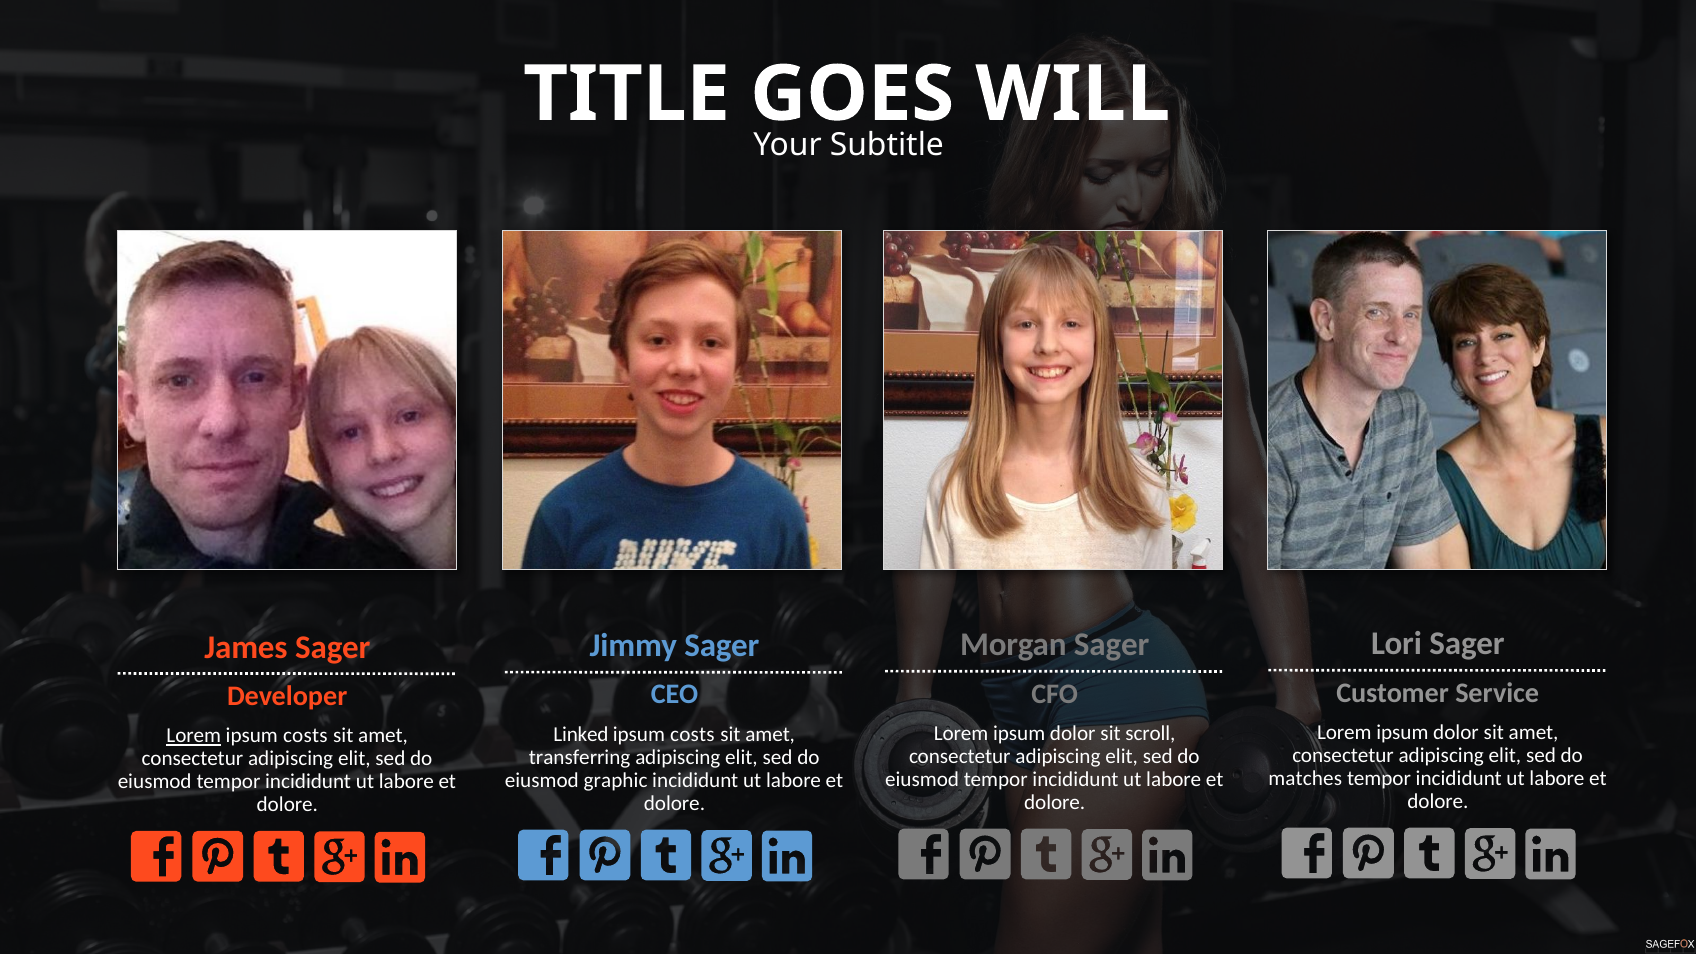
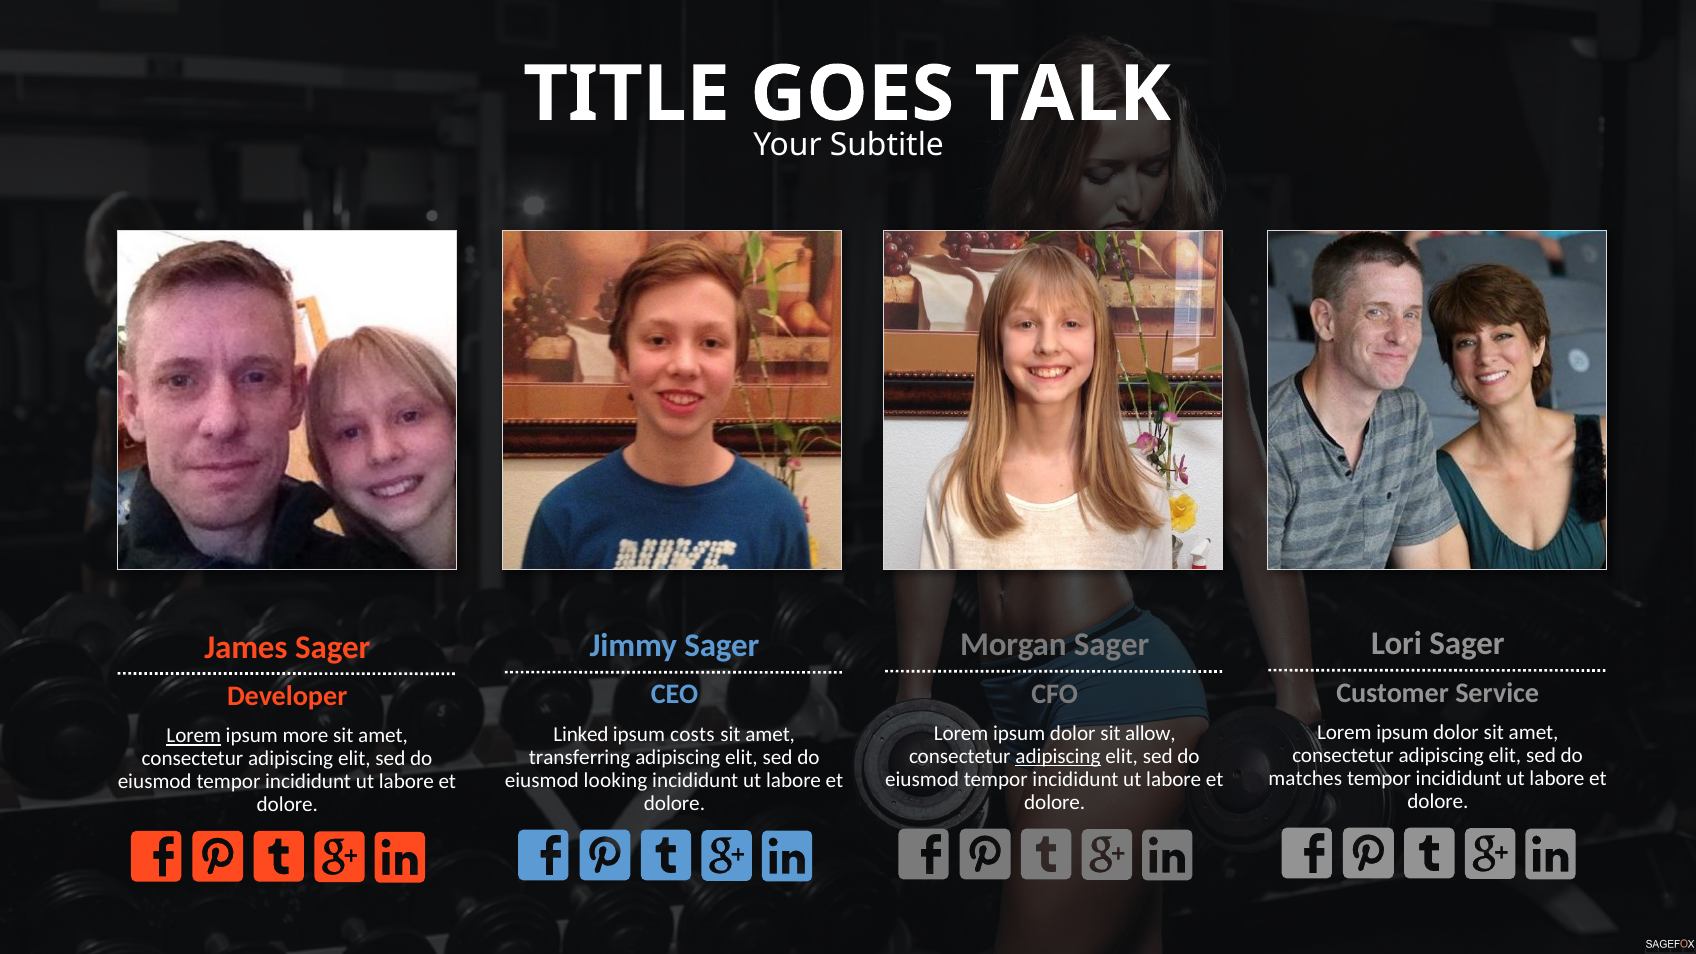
WILL: WILL -> TALK
scroll: scroll -> allow
costs at (305, 736): costs -> more
adipiscing at (1058, 756) underline: none -> present
graphic: graphic -> looking
